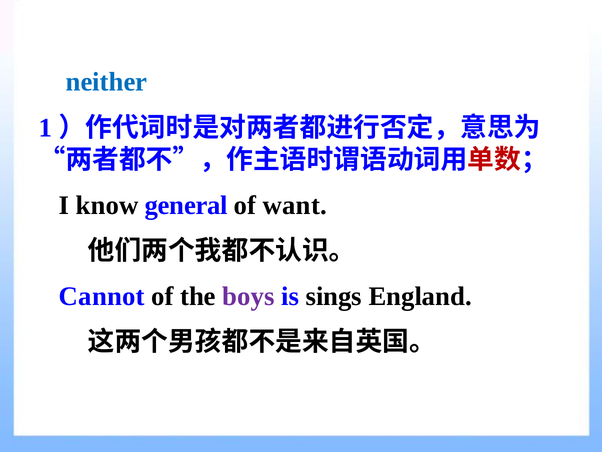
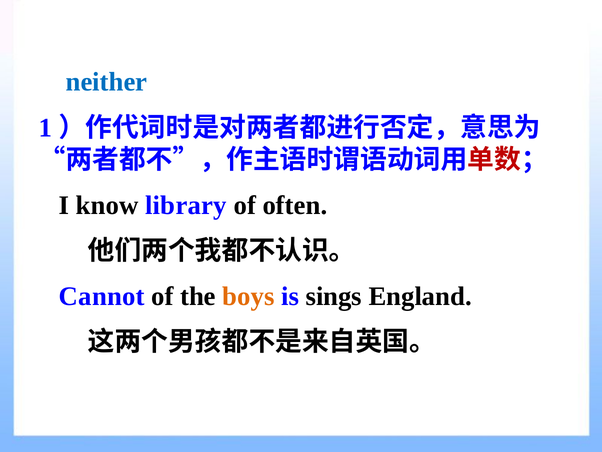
general: general -> library
want: want -> often
boys colour: purple -> orange
